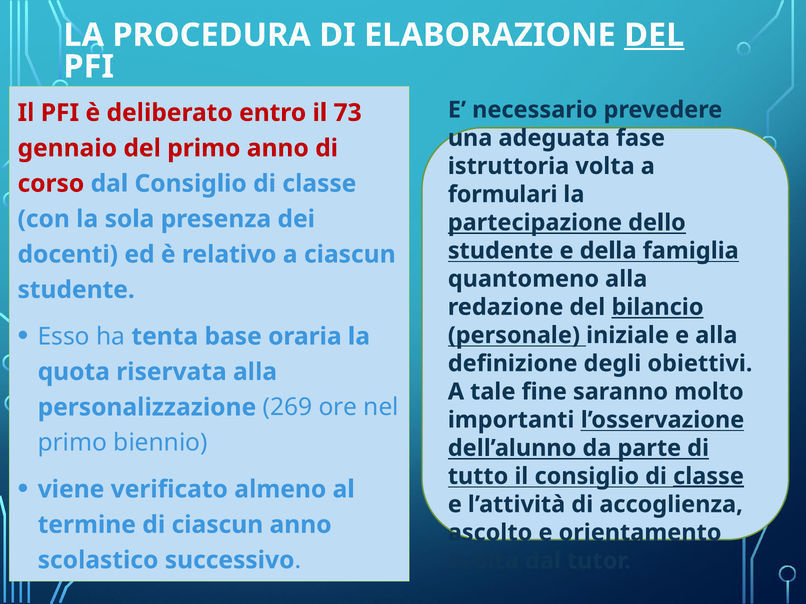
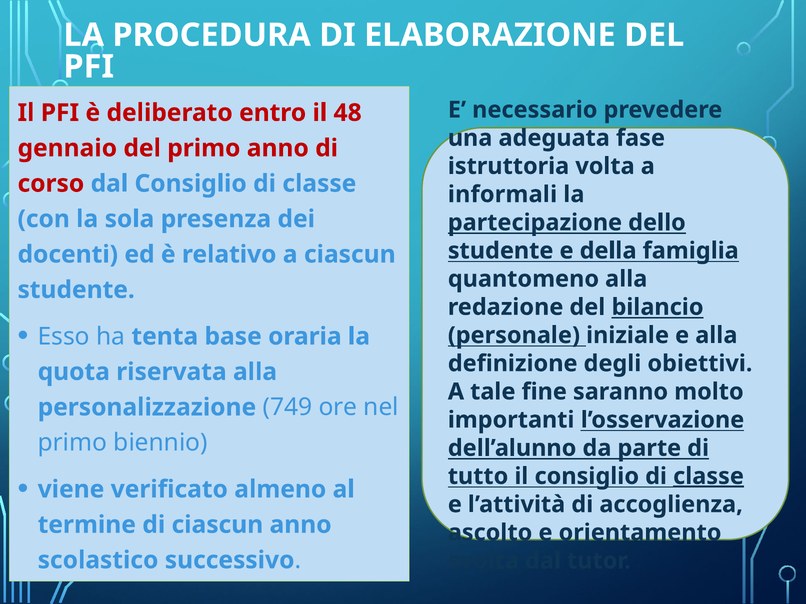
DEL at (654, 35) underline: present -> none
73: 73 -> 48
formulari: formulari -> informali
269: 269 -> 749
